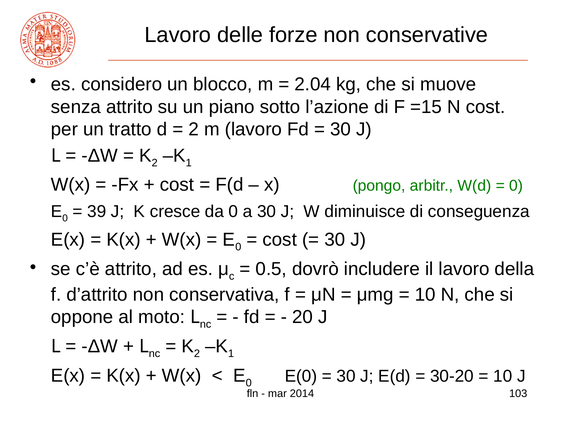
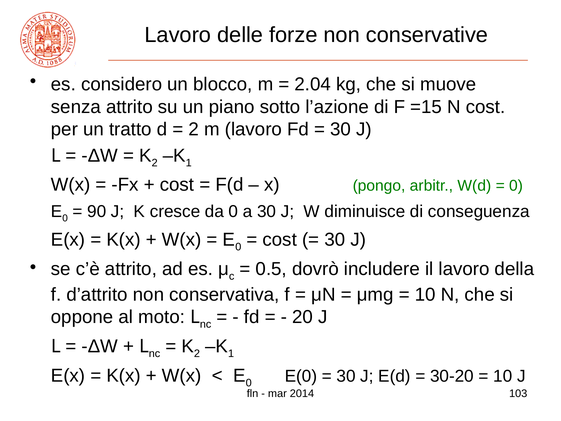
39: 39 -> 90
